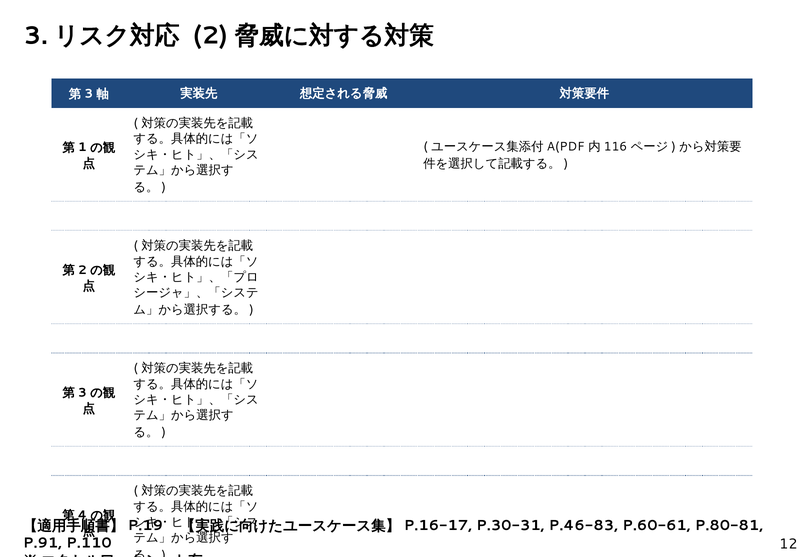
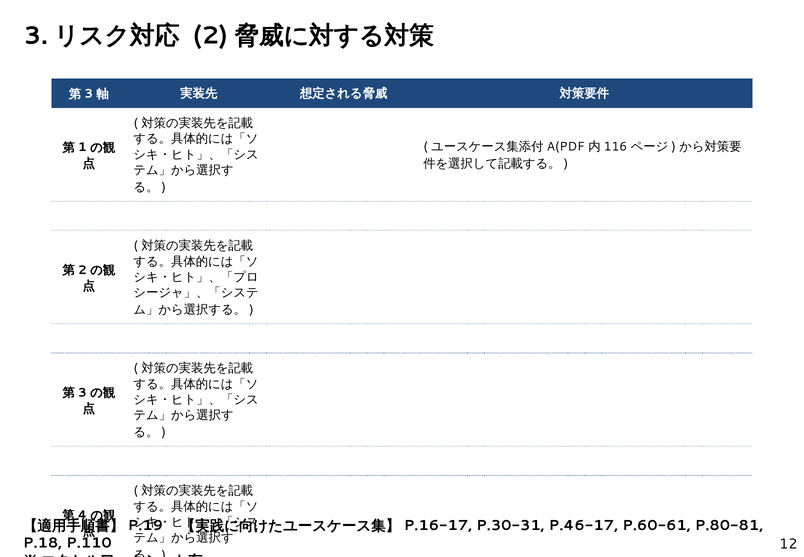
P.46-83: P.46-83 -> P.46-17
P.91: P.91 -> P.18
